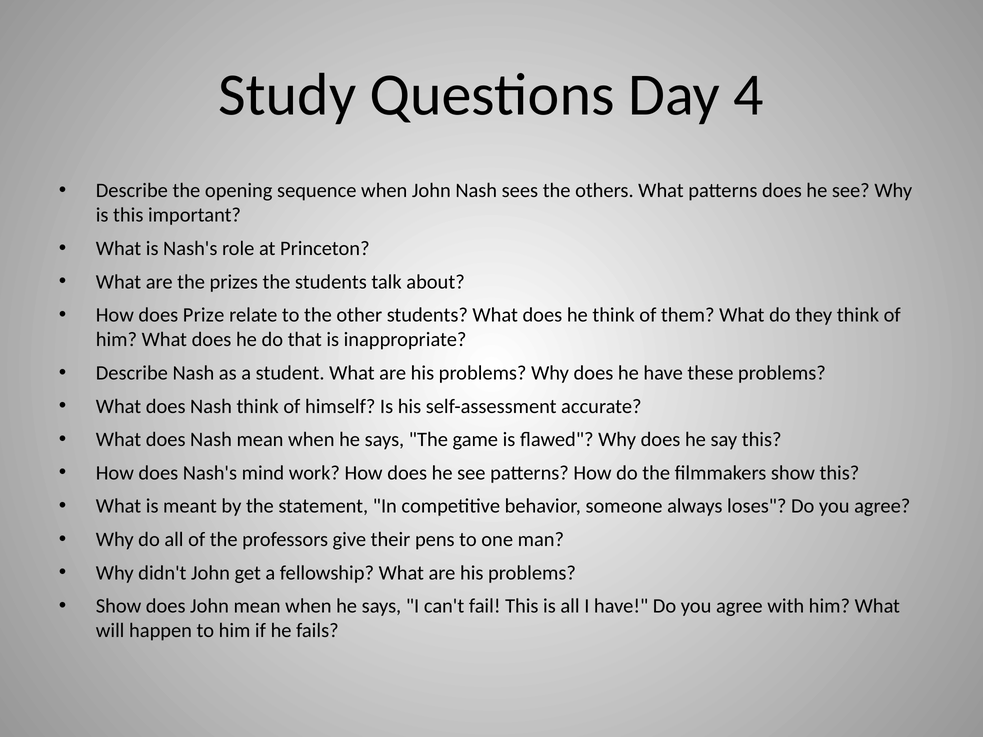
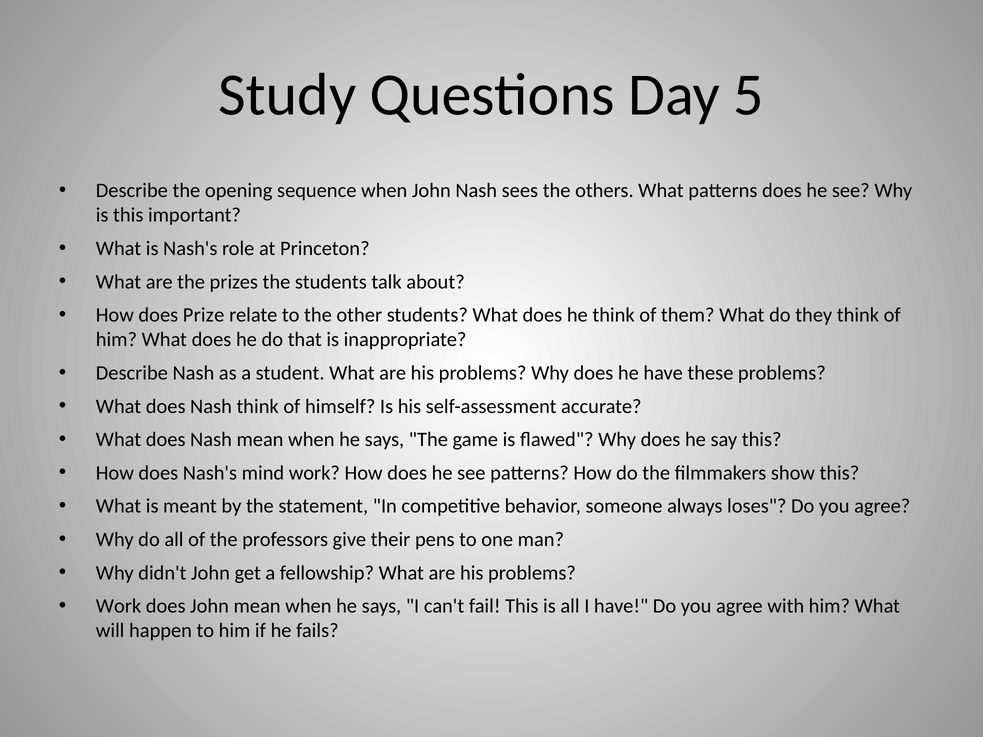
4: 4 -> 5
Show at (119, 606): Show -> Work
